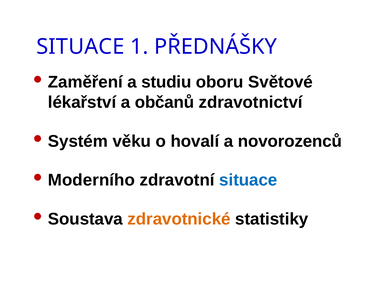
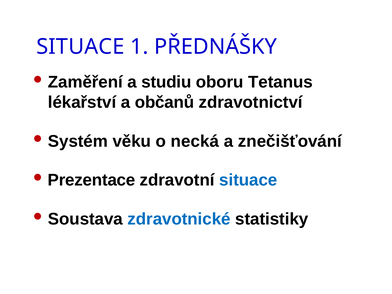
Světové: Světové -> Tetanus
hovalí: hovalí -> necká
novorozenců: novorozenců -> znečišťování
Moderního: Moderního -> Prezentace
zdravotnické colour: orange -> blue
